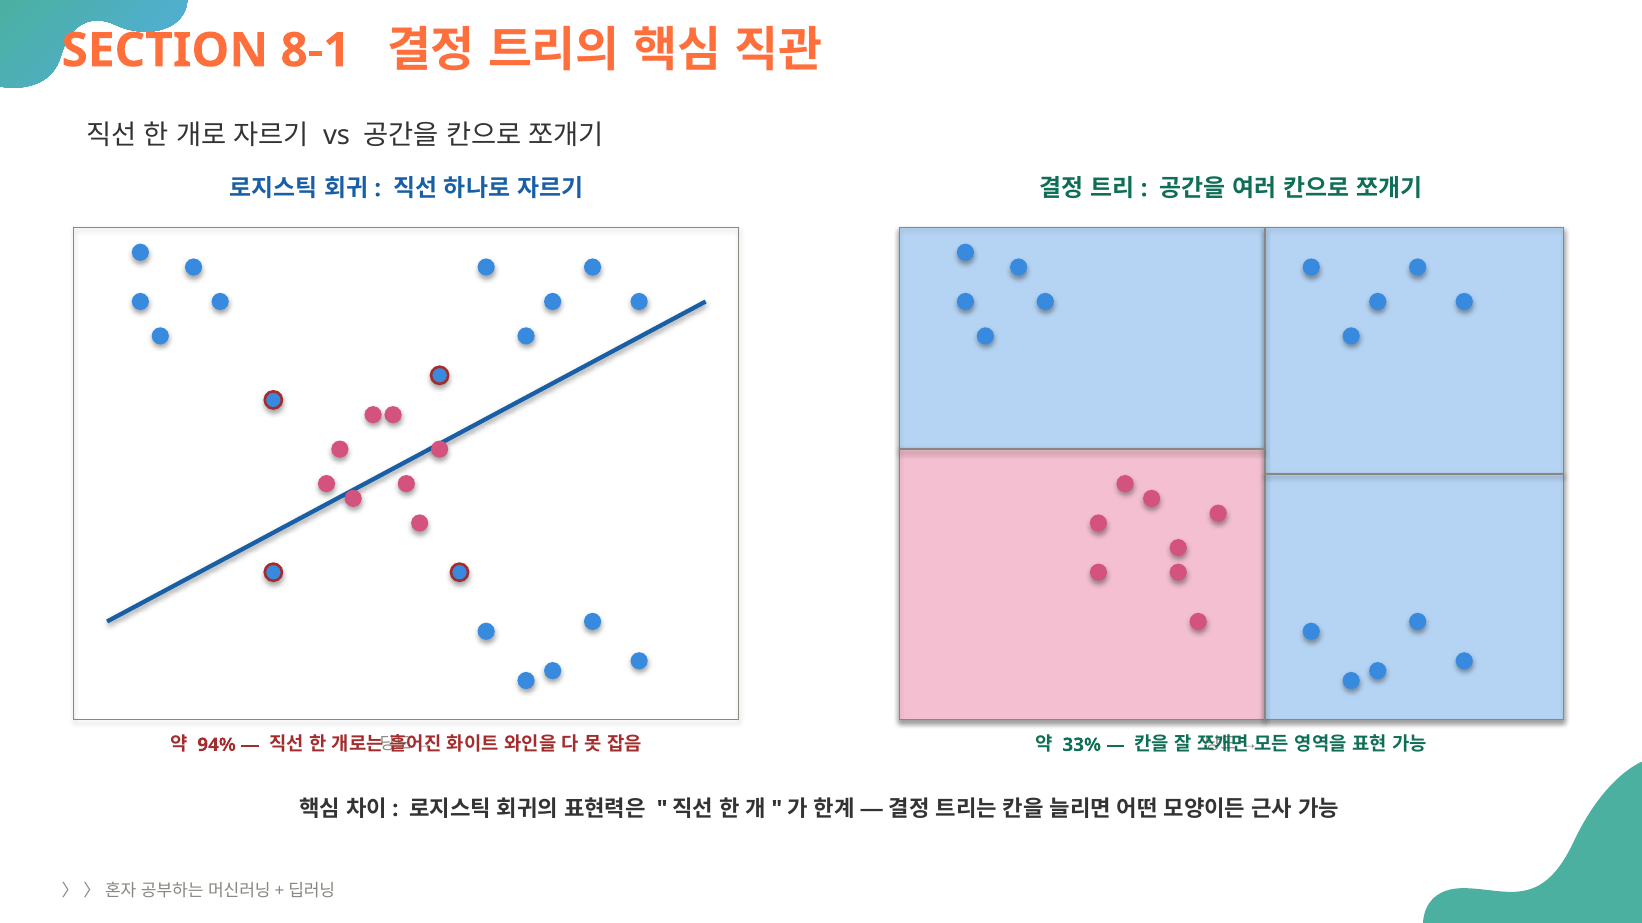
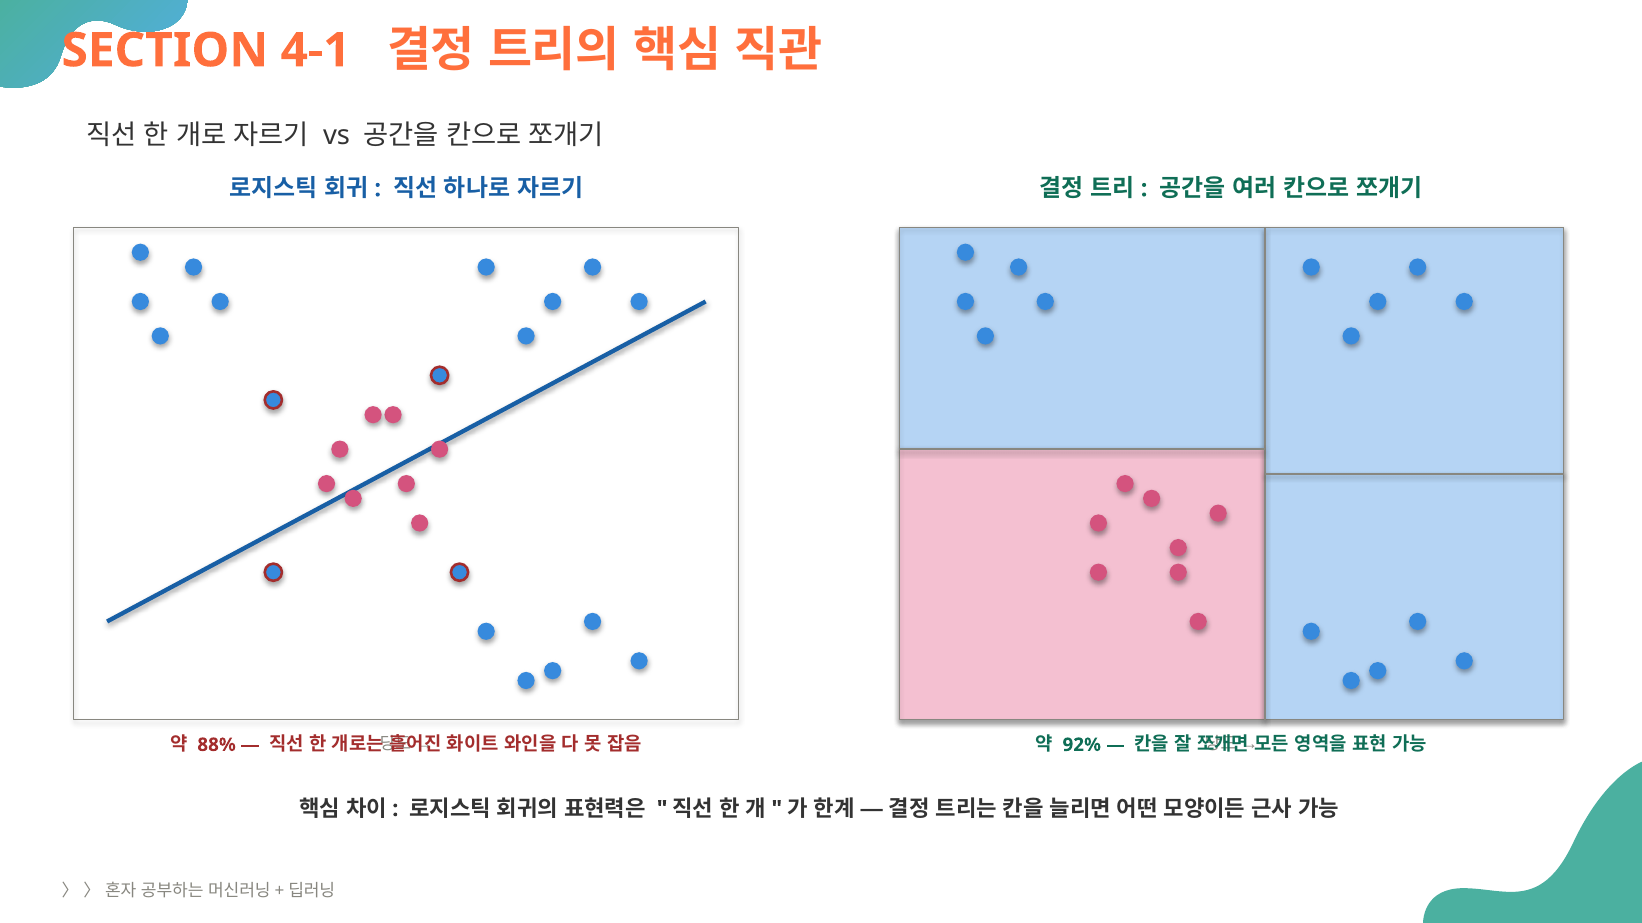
8-1: 8-1 -> 4-1
94%: 94% -> 88%
33%: 33% -> 92%
